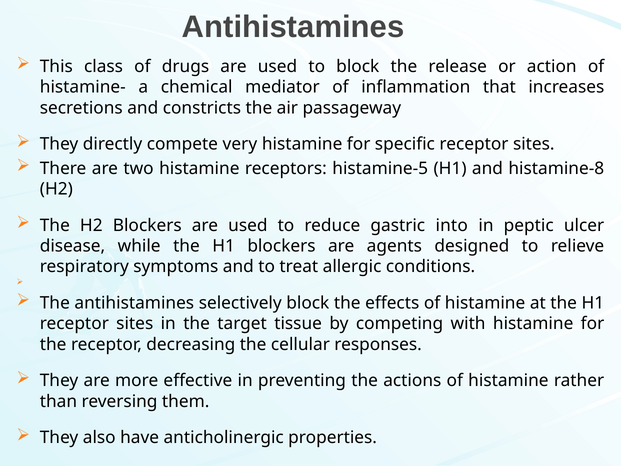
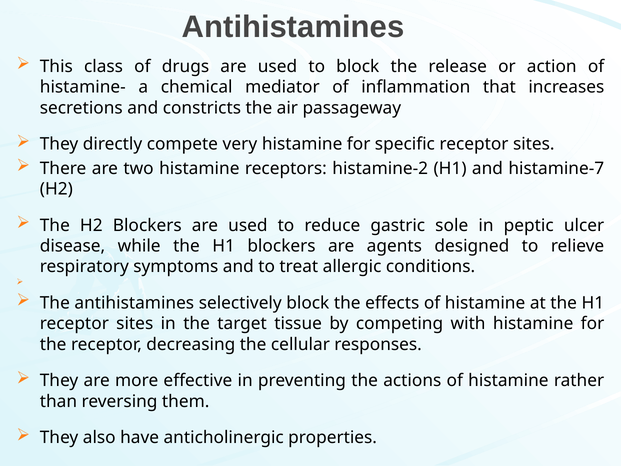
histamine-5: histamine-5 -> histamine-2
histamine-8: histamine-8 -> histamine-7
into: into -> sole
